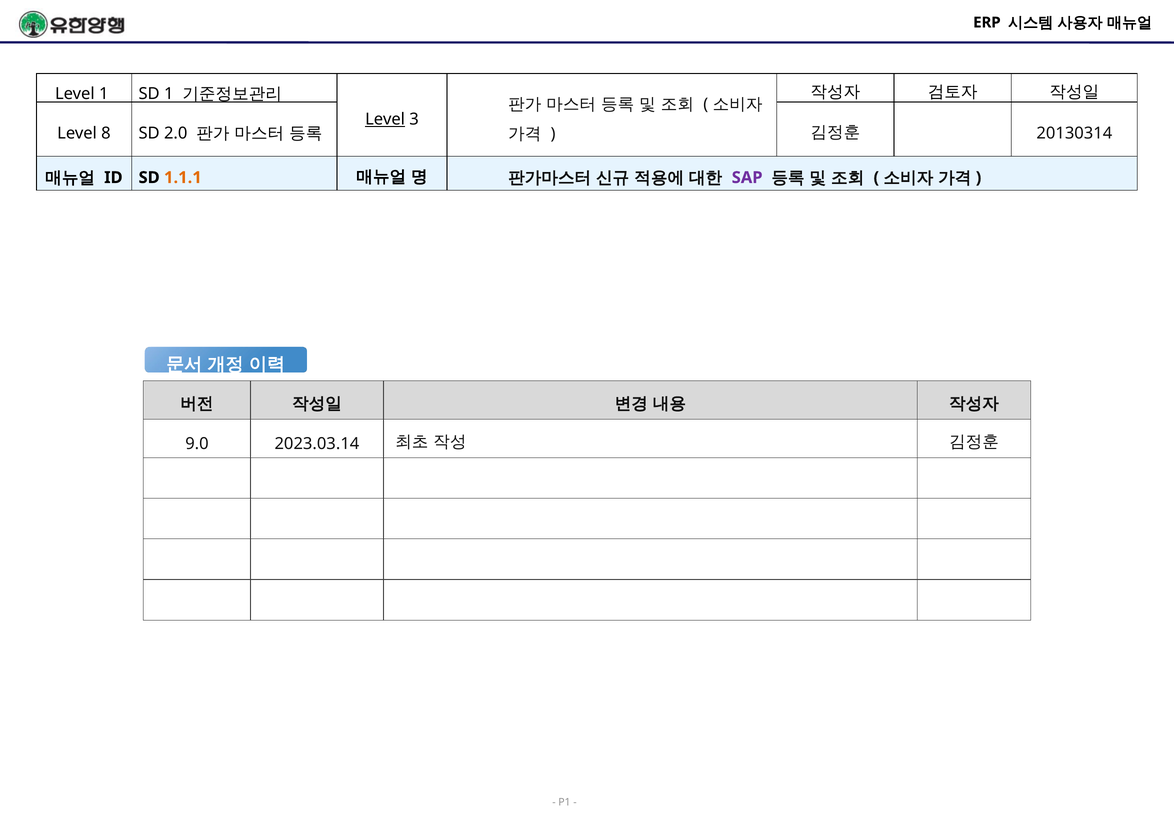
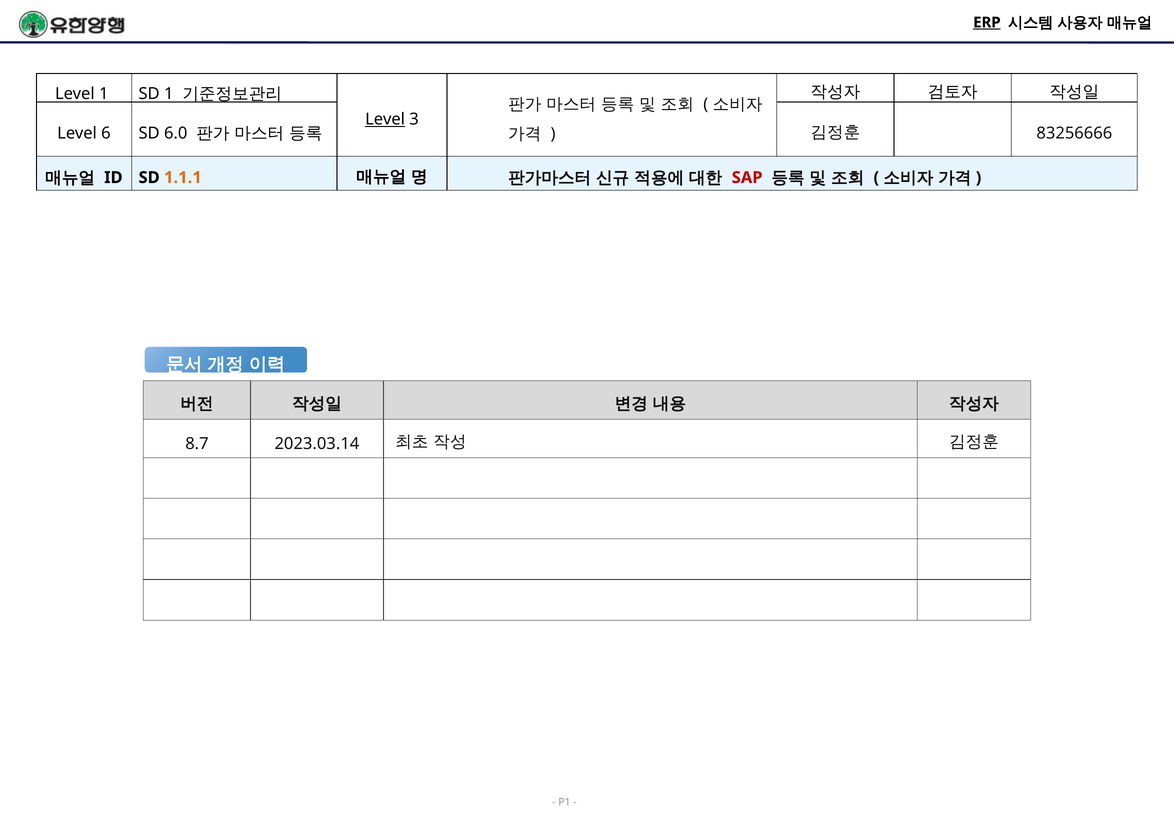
ERP underline: none -> present
8: 8 -> 6
2.0: 2.0 -> 6.0
20130314: 20130314 -> 83256666
SAP colour: purple -> red
9.0: 9.0 -> 8.7
